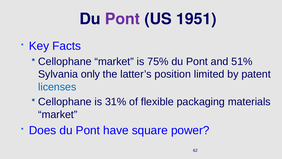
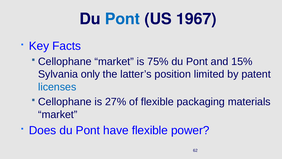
Pont at (123, 19) colour: purple -> blue
1951: 1951 -> 1967
51%: 51% -> 15%
31%: 31% -> 27%
have square: square -> flexible
